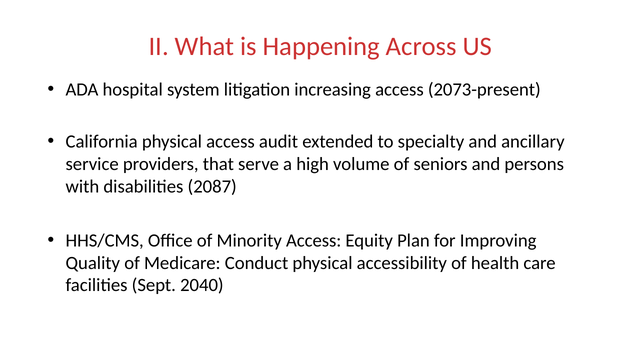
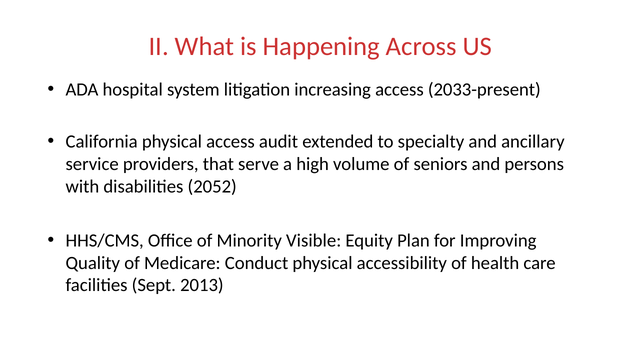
2073-present: 2073-present -> 2033-present
2087: 2087 -> 2052
Minority Access: Access -> Visible
2040: 2040 -> 2013
